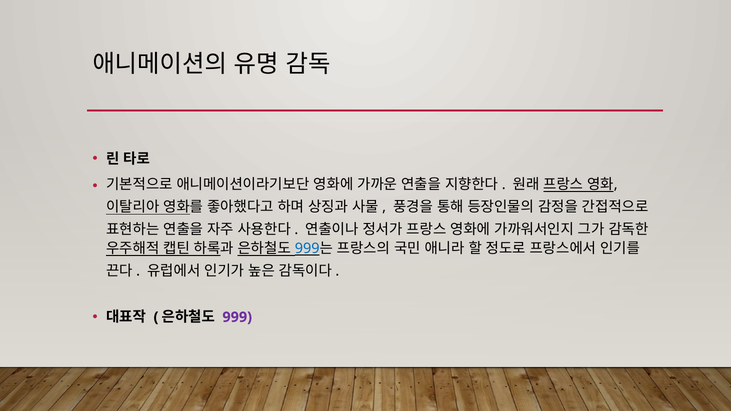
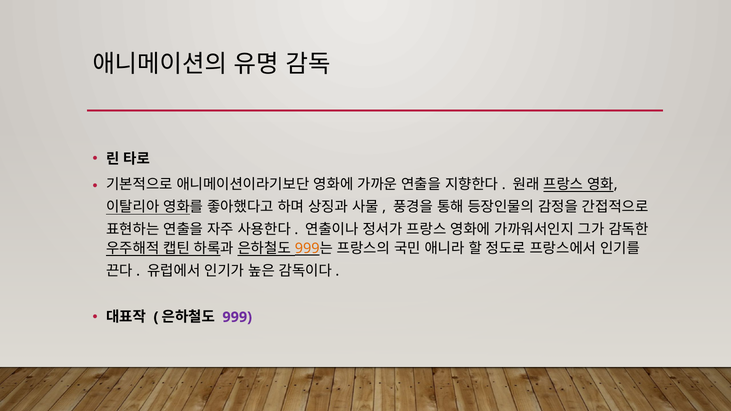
999 at (307, 249) colour: blue -> orange
